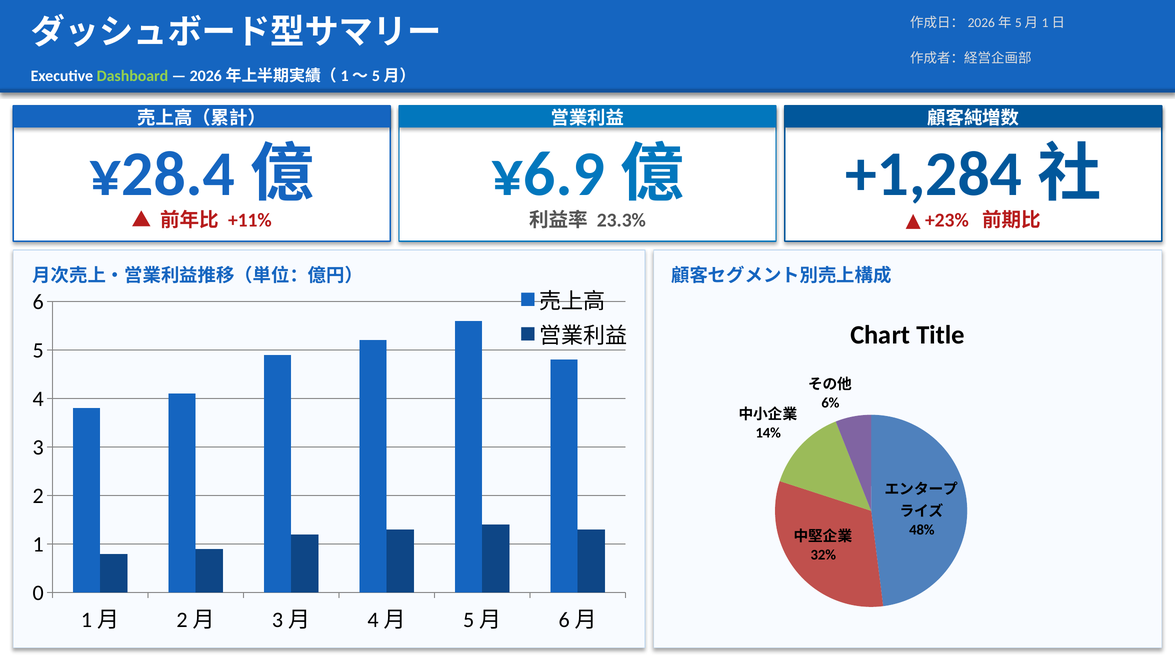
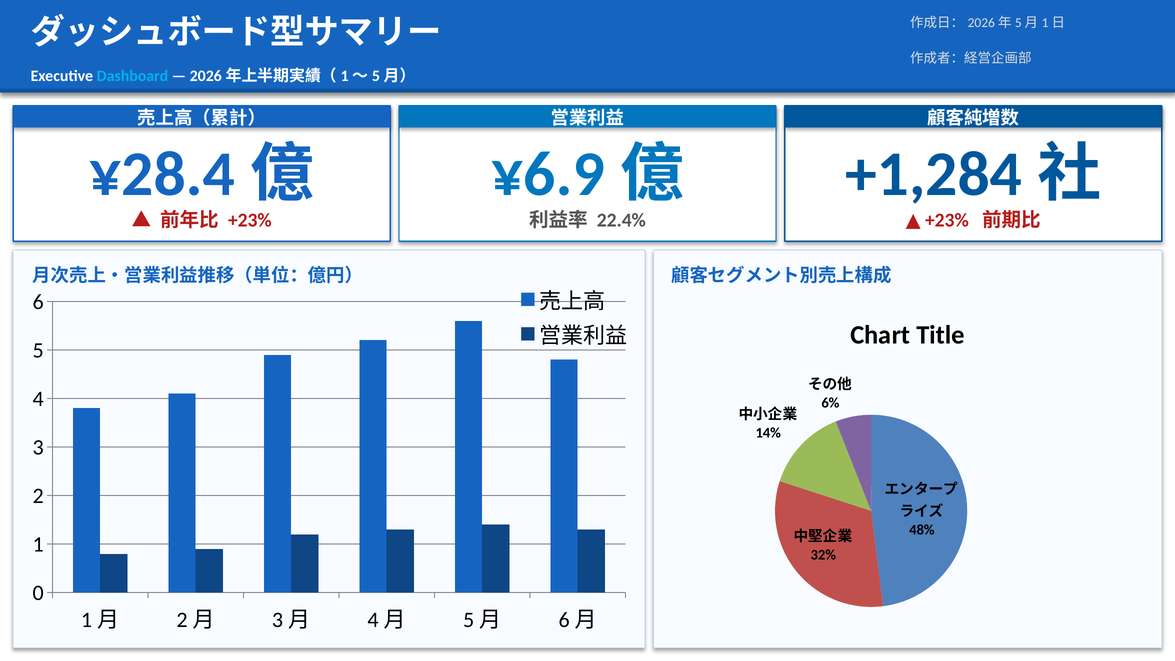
Dashboard colour: light green -> light blue
+11%: +11% -> +23%
23.3%: 23.3% -> 22.4%
